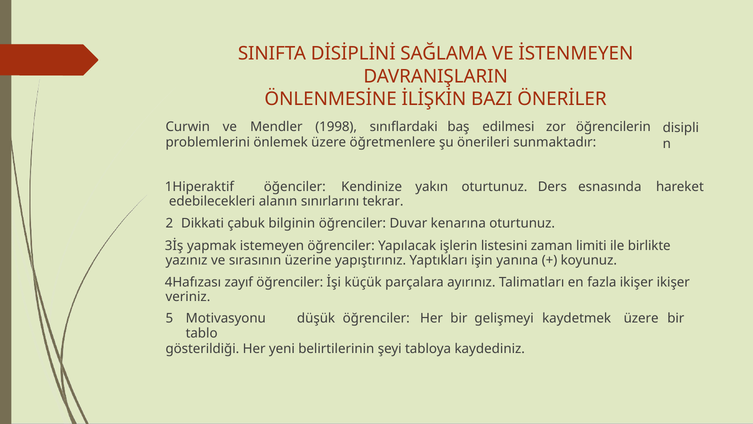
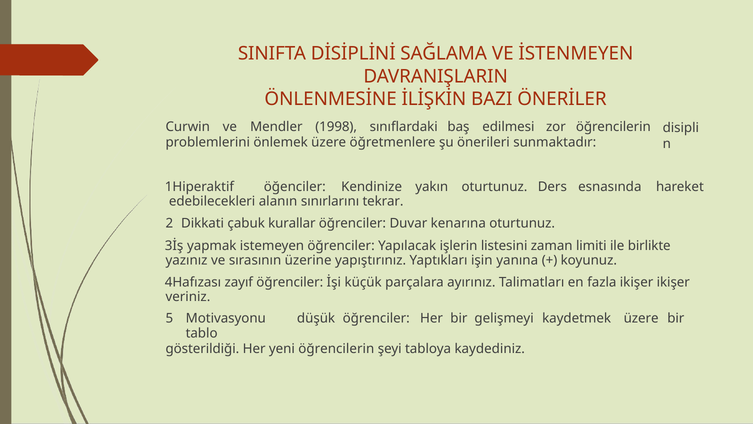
bilginin: bilginin -> kurallar
yeni belirtilerinin: belirtilerinin -> öğrencilerin
